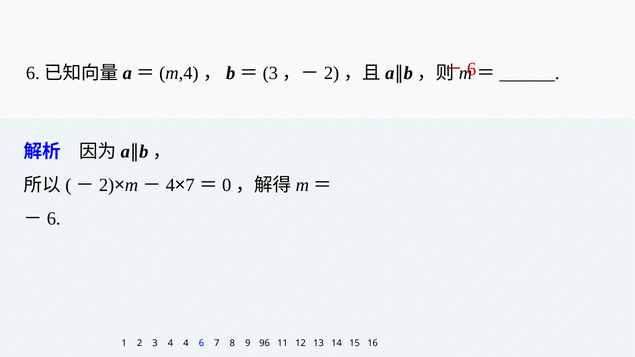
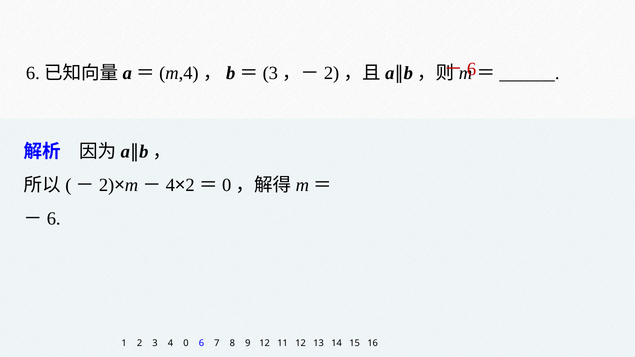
7 at (190, 185): 7 -> 2
4 4: 4 -> 0
9 96: 96 -> 12
